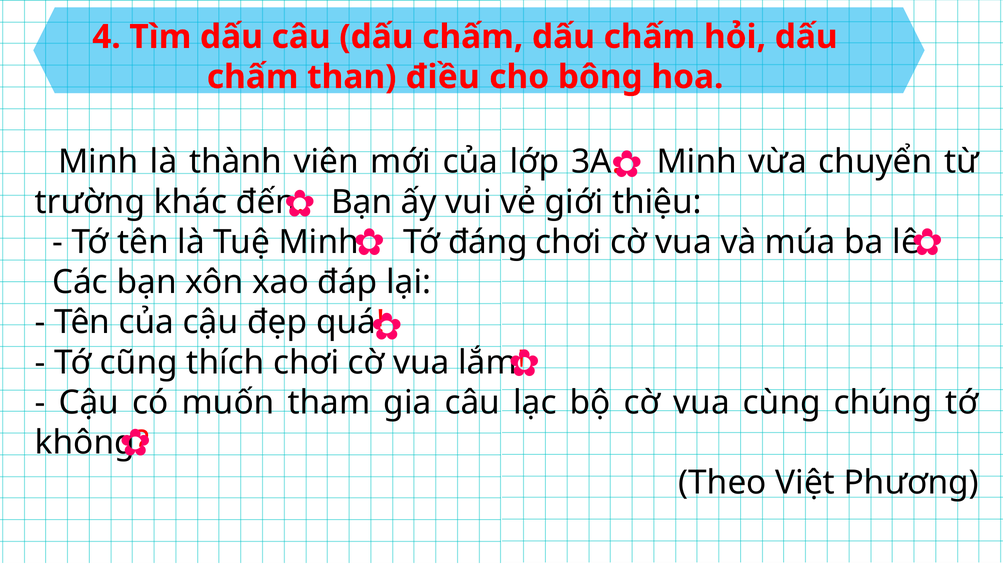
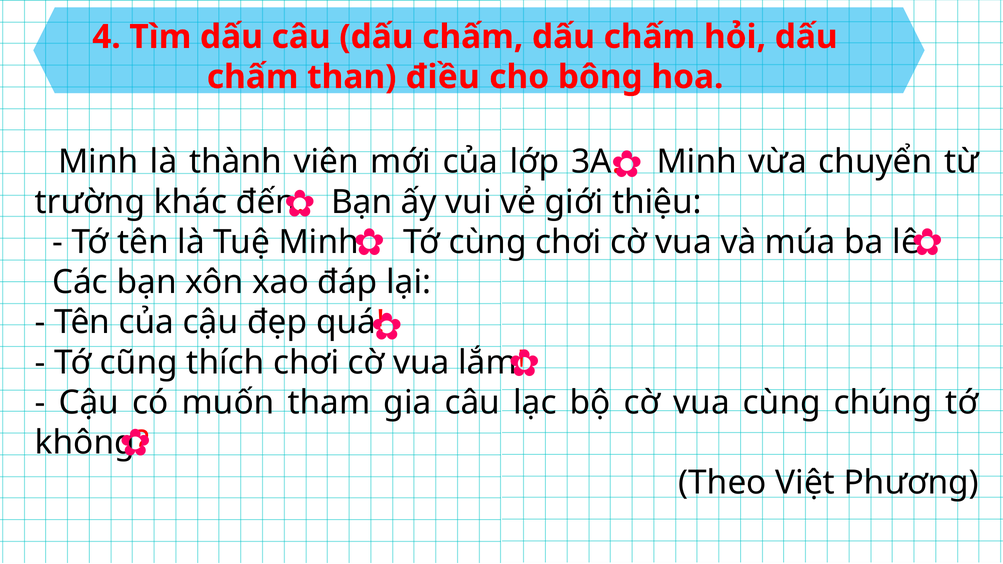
Tớ đáng: đáng -> cùng
